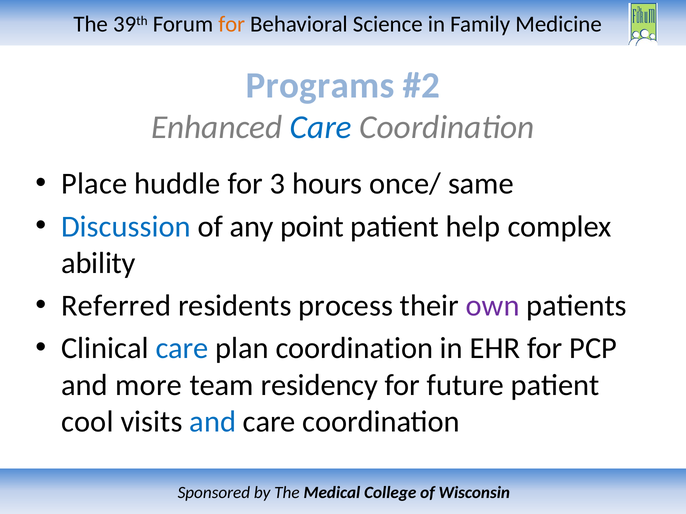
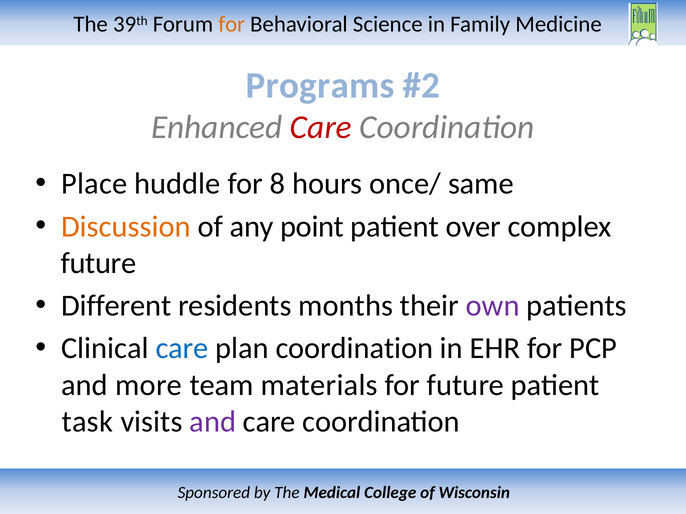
Care at (321, 128) colour: blue -> red
3: 3 -> 8
Discussion colour: blue -> orange
help: help -> over
ability at (98, 263): ability -> future
Referred: Referred -> Different
process: process -> months
residency: residency -> materials
cool: cool -> task
and at (213, 422) colour: blue -> purple
